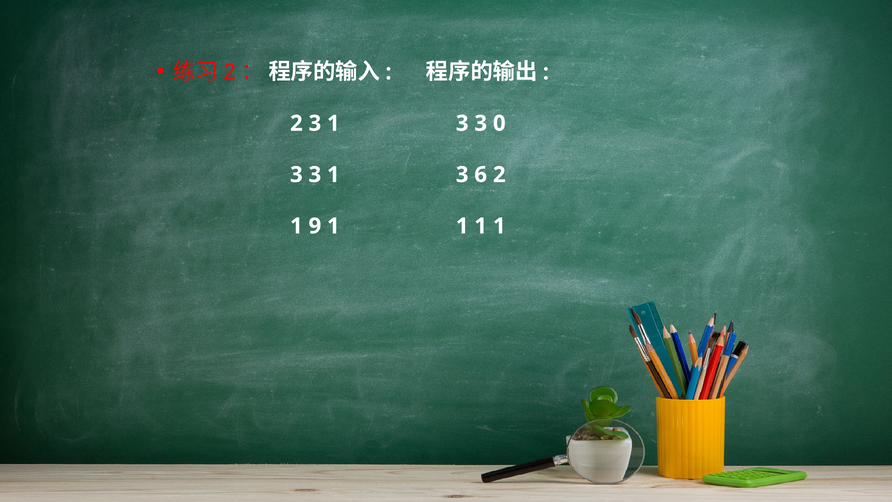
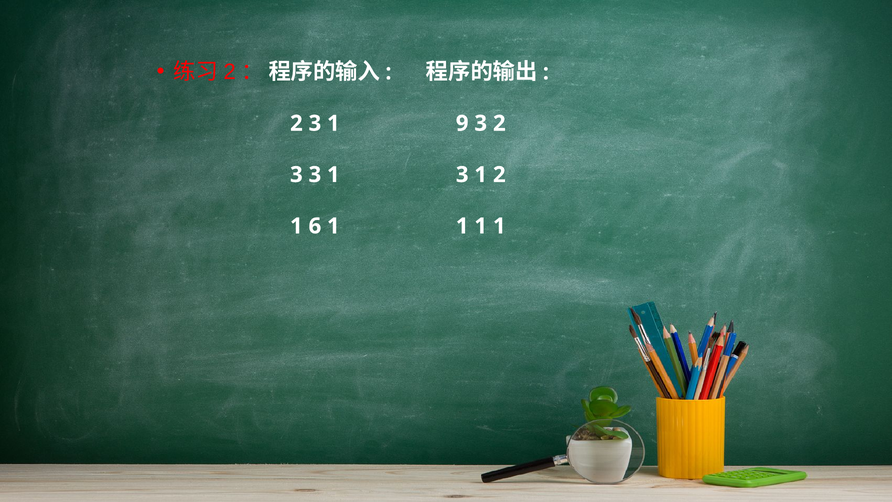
2 3 1 3: 3 -> 9
3 0: 0 -> 2
1 3 6: 6 -> 1
9: 9 -> 6
